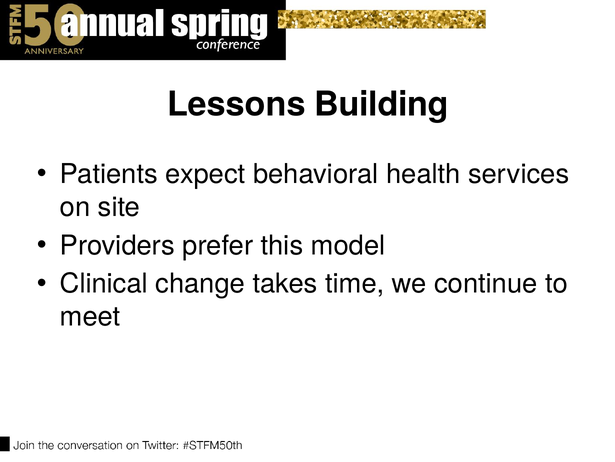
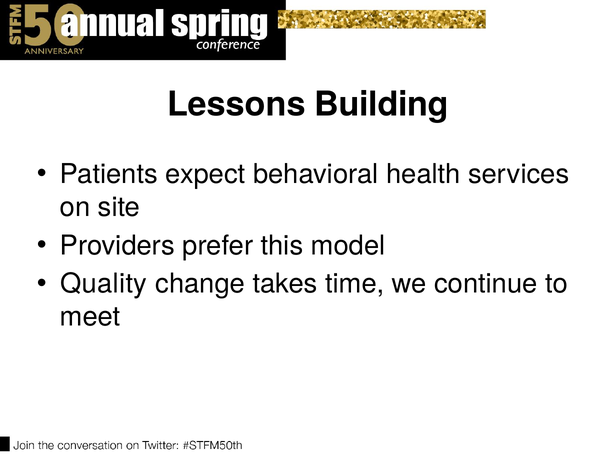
Clinical: Clinical -> Quality
